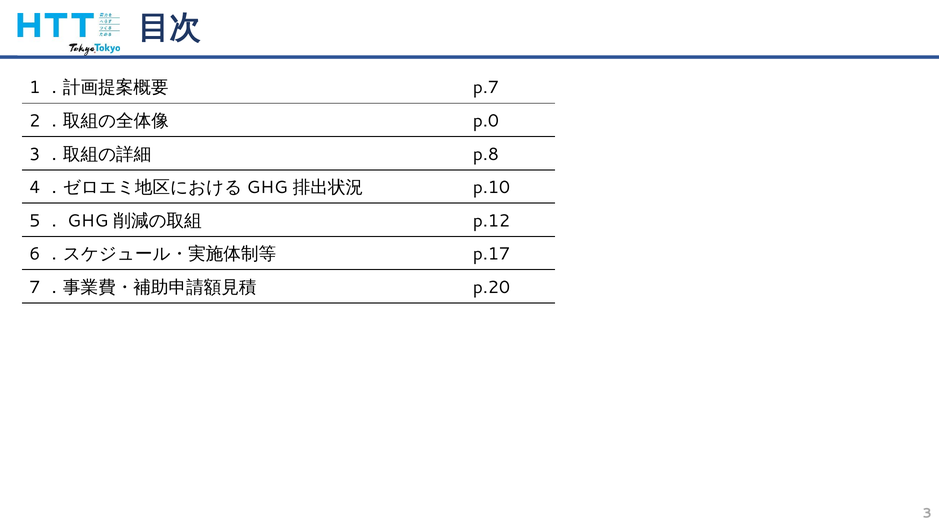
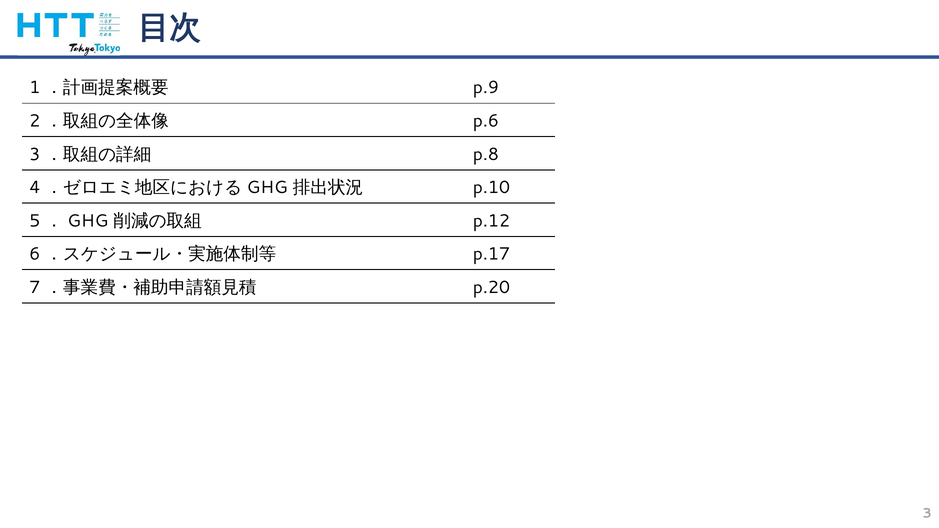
p.7: p.7 -> p.9
p.0: p.0 -> p.6
